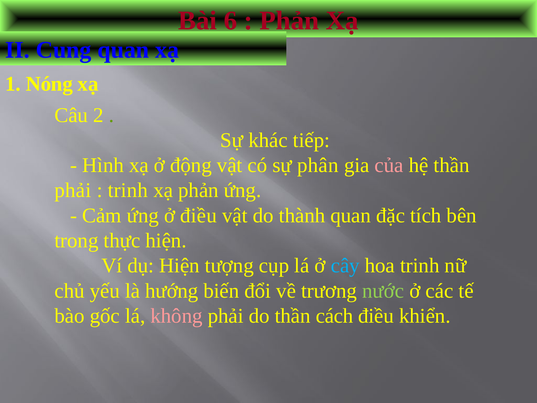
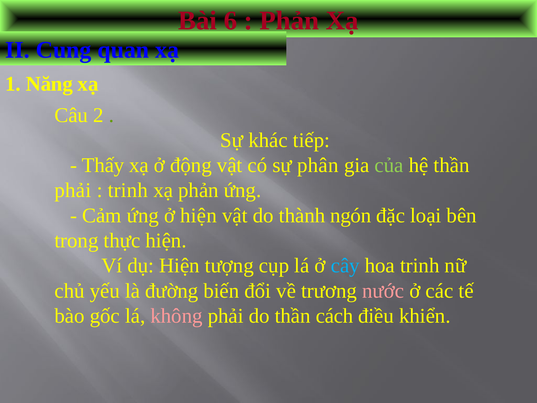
Nóng: Nóng -> Năng
Hình: Hình -> Thấy
của colour: pink -> light green
ở điều: điều -> hiện
thành quan: quan -> ngón
tích: tích -> loại
hướng: hướng -> đường
nước colour: light green -> pink
